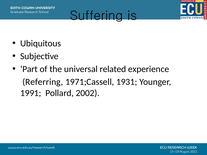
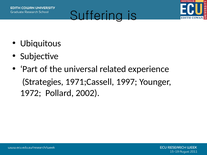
Referring: Referring -> Strategies
1931: 1931 -> 1997
1991: 1991 -> 1972
